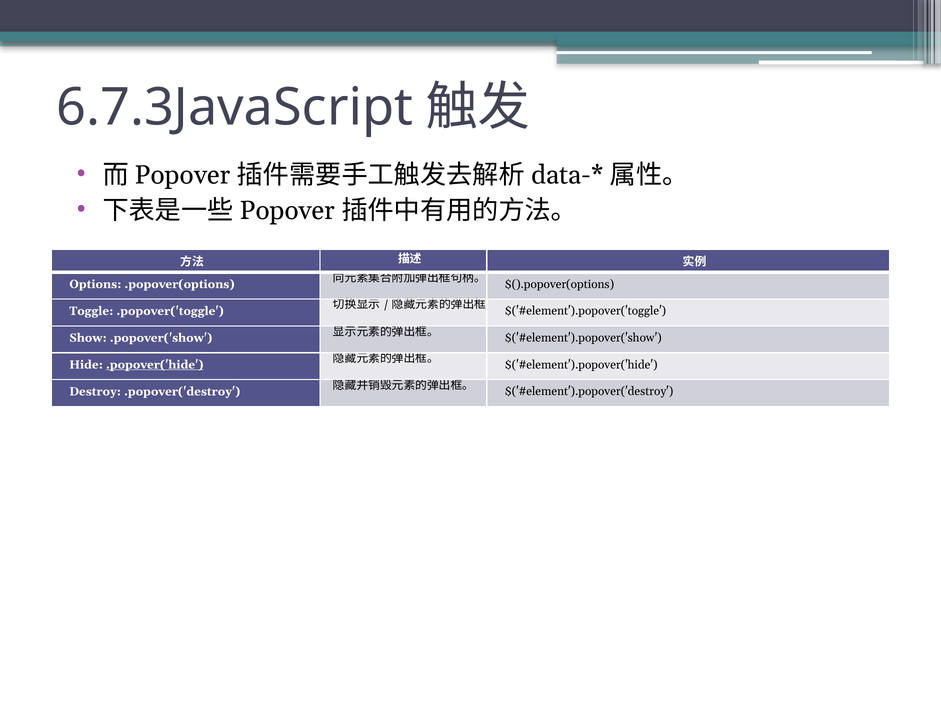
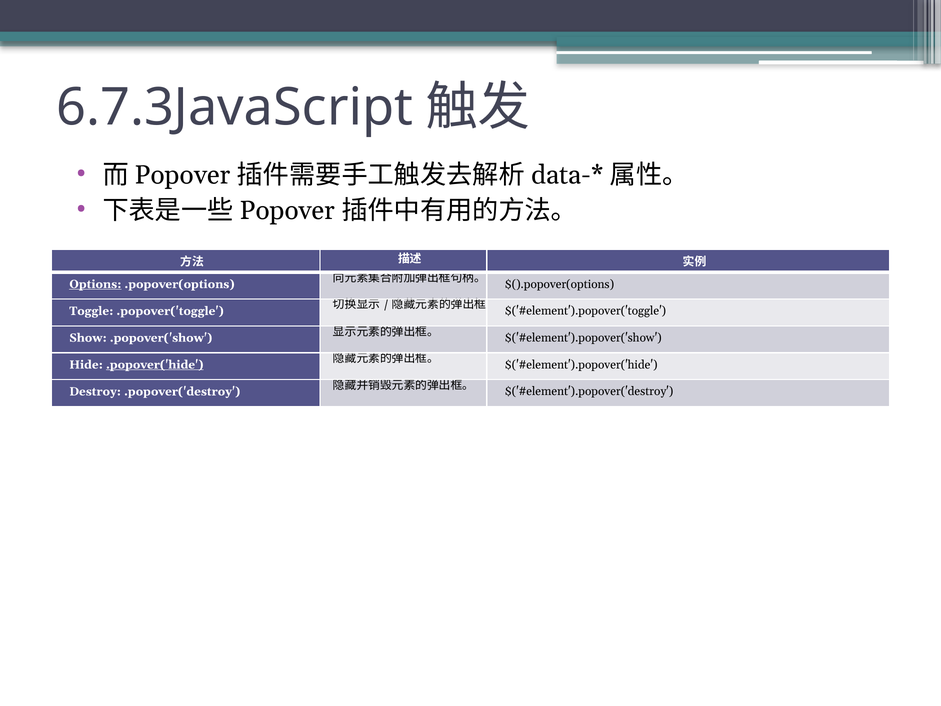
Options underline: none -> present
